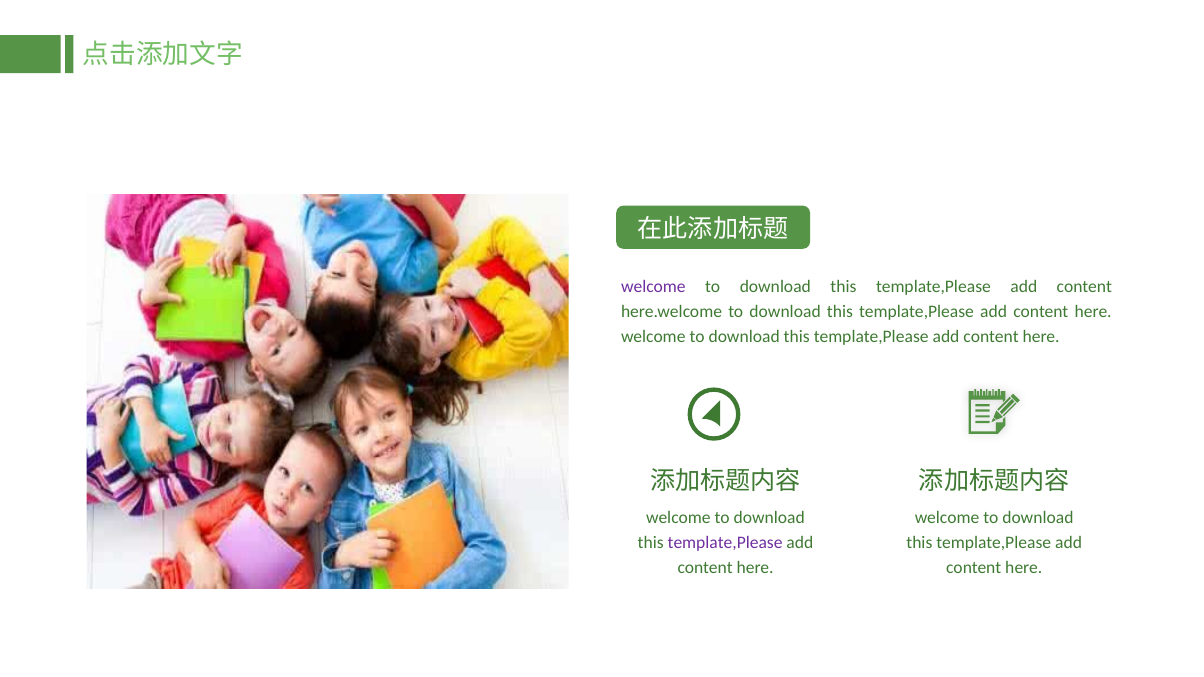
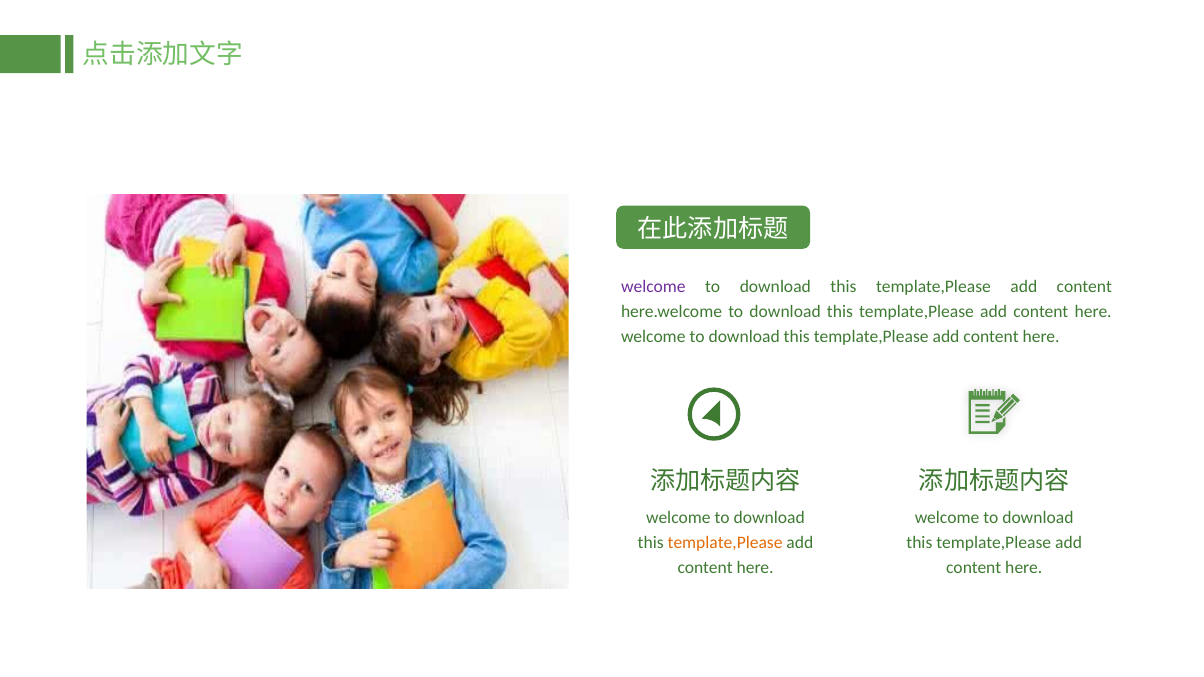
template,Please at (725, 543) colour: purple -> orange
